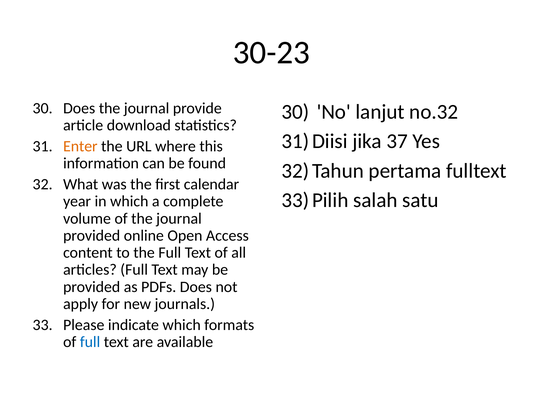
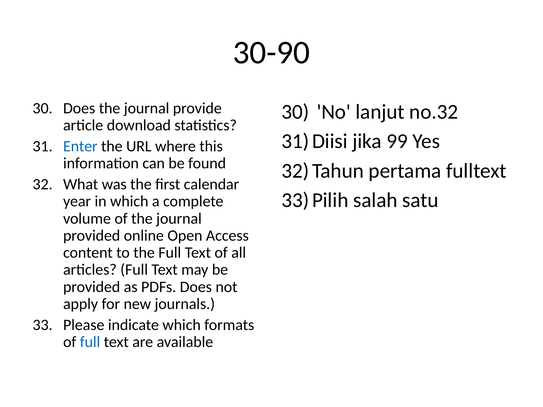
30-23: 30-23 -> 30-90
37: 37 -> 99
Enter colour: orange -> blue
